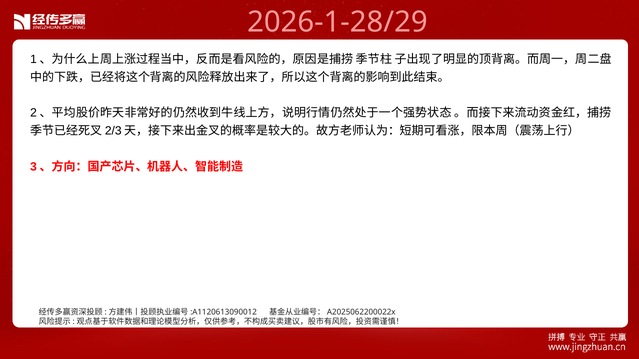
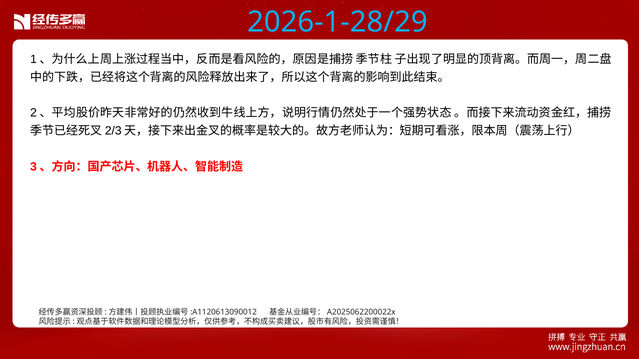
2026-1-28/29 colour: pink -> light blue
